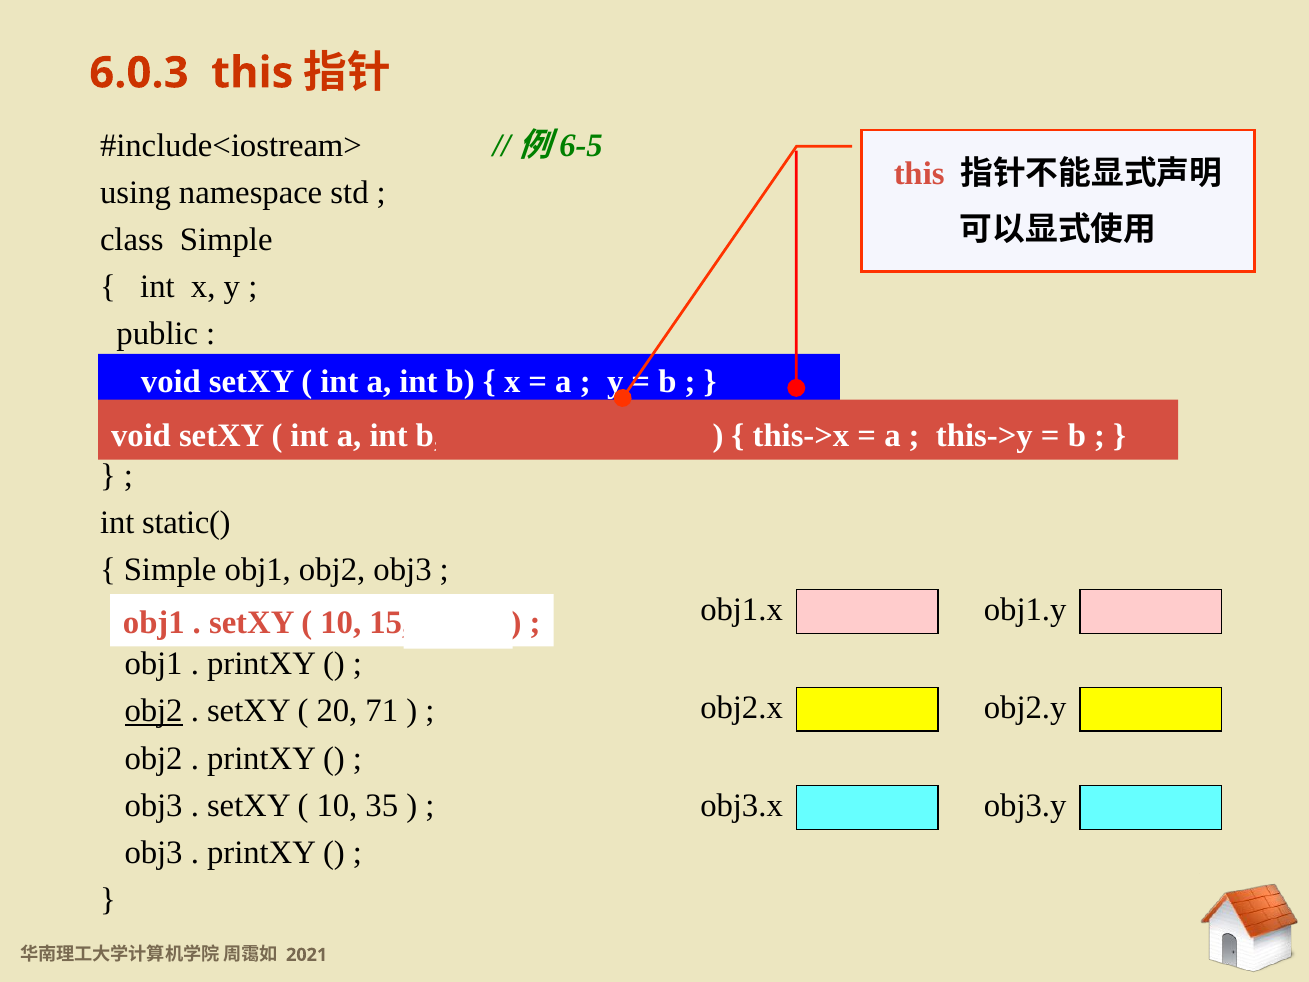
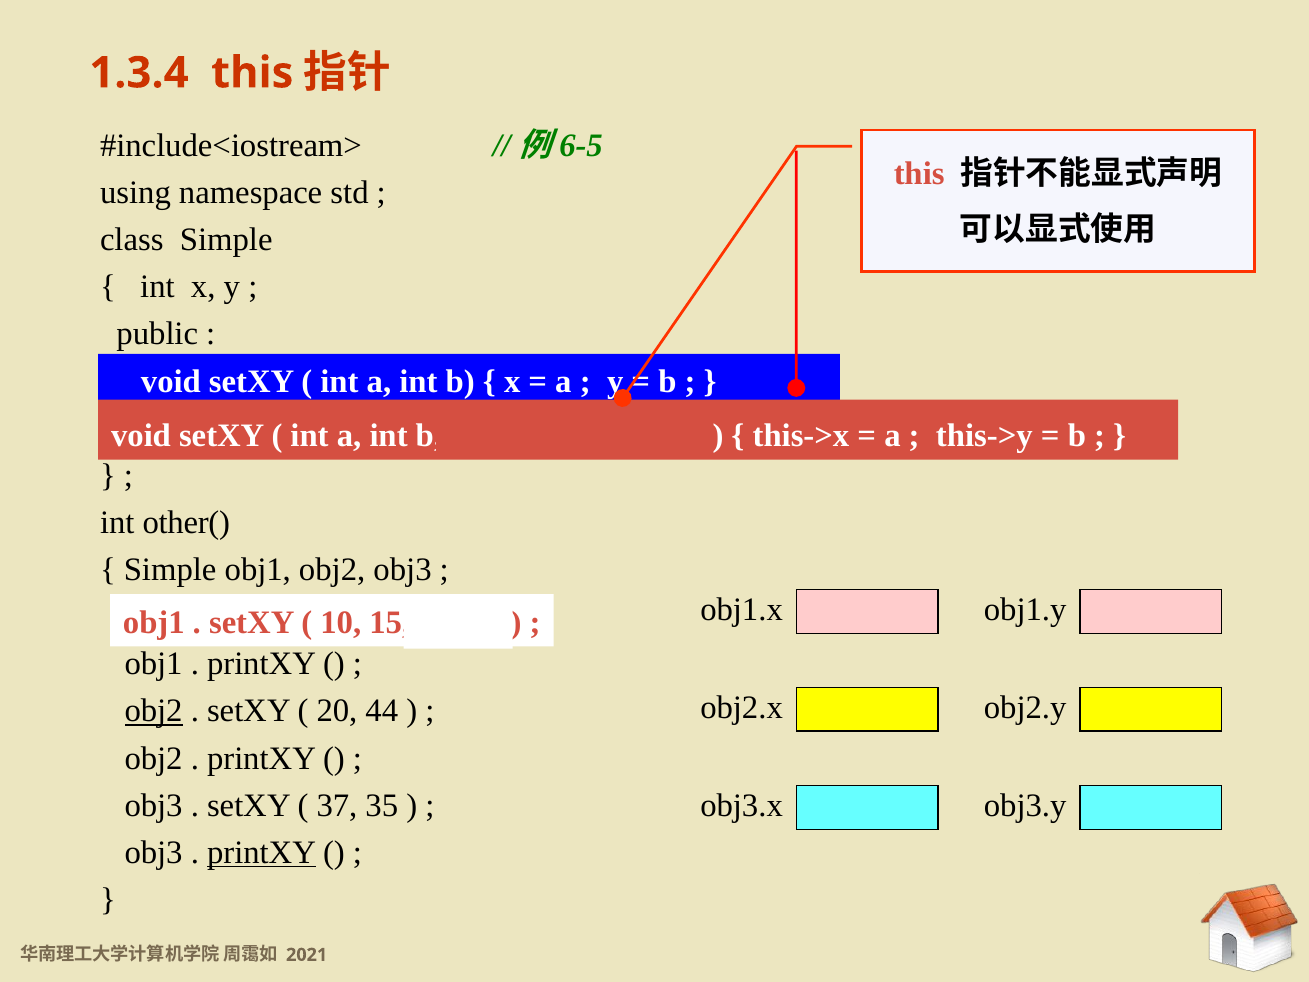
6.0.3: 6.0.3 -> 1.3.4
static(: static( -> other(
71: 71 -> 44
10 at (337, 805): 10 -> 37
printXY at (262, 852) underline: none -> present
